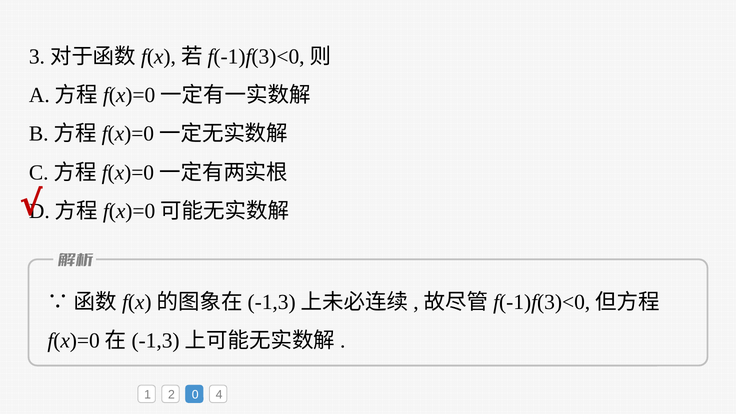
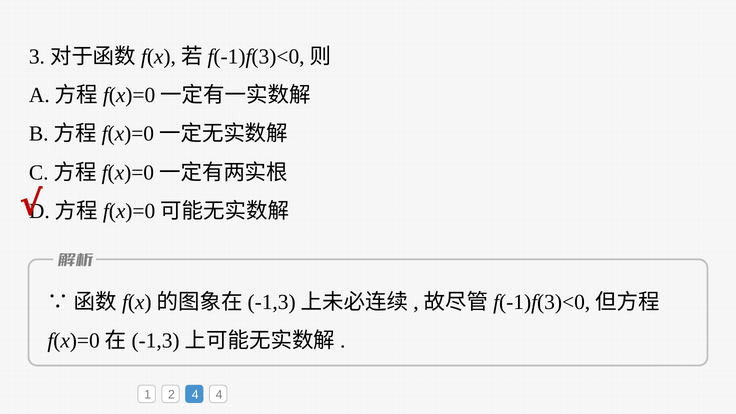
2 0: 0 -> 4
